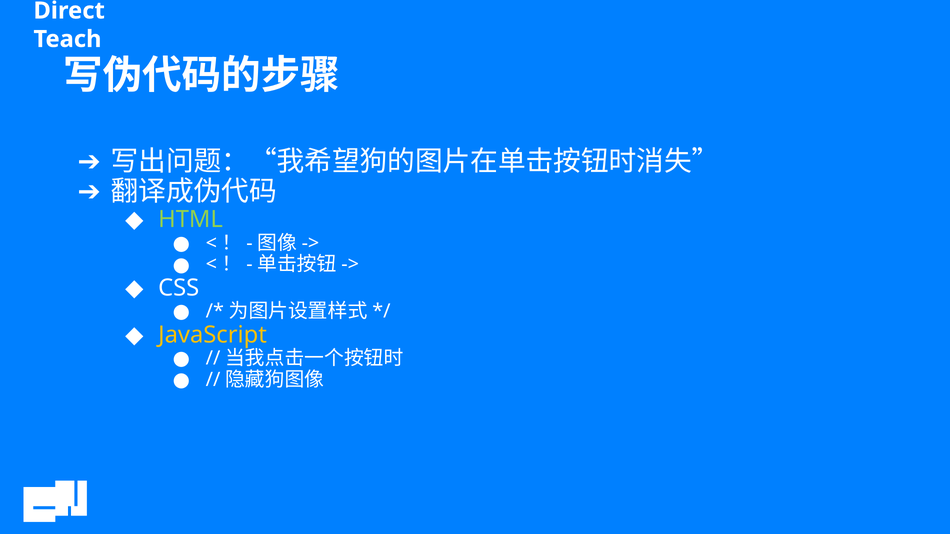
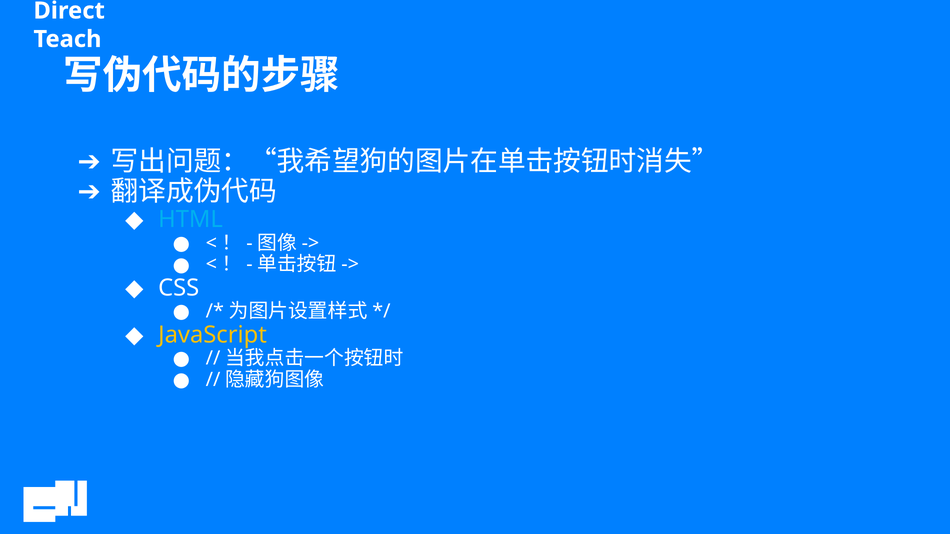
HTML colour: light green -> light blue
